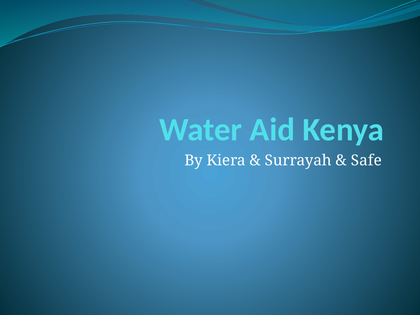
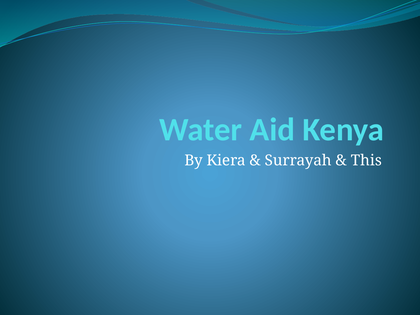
Safe: Safe -> This
